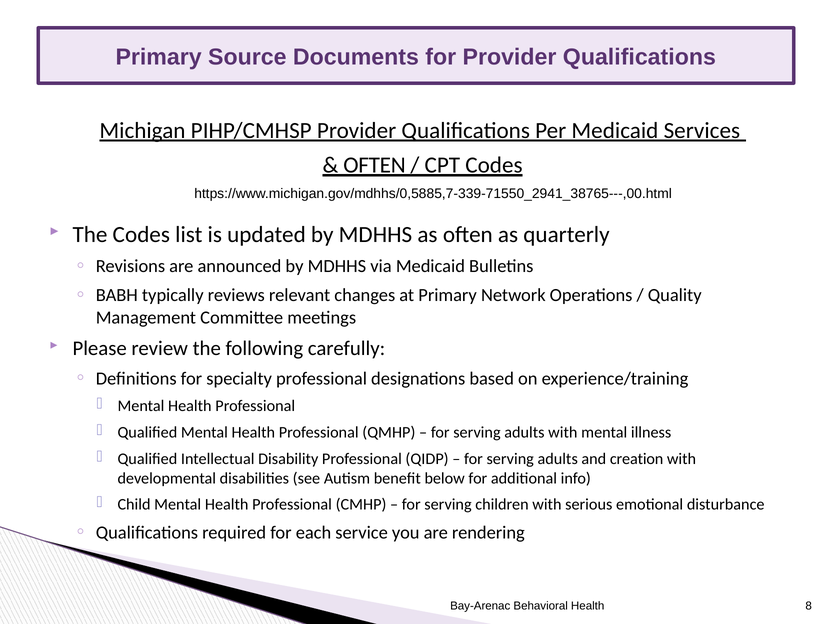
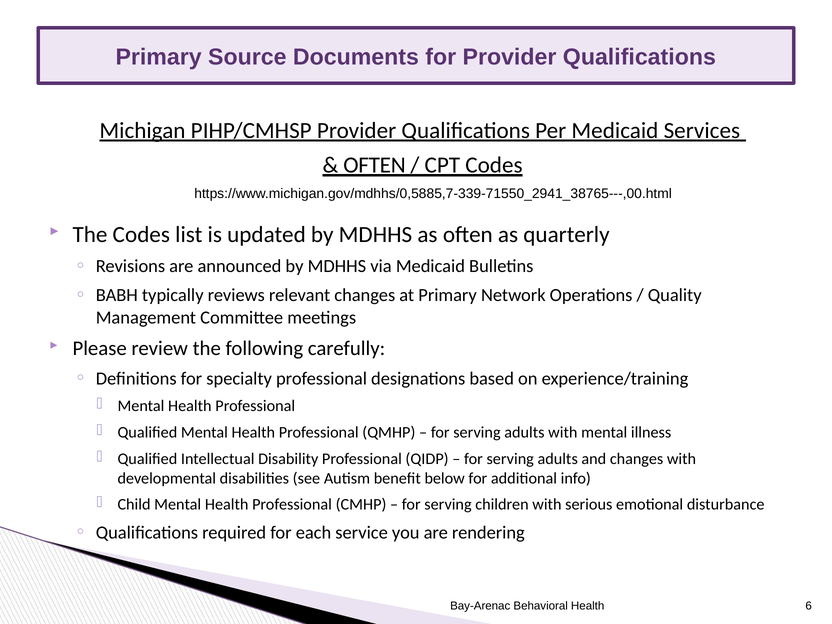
and creation: creation -> changes
8: 8 -> 6
